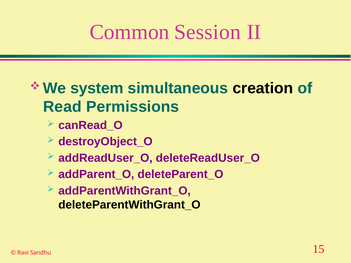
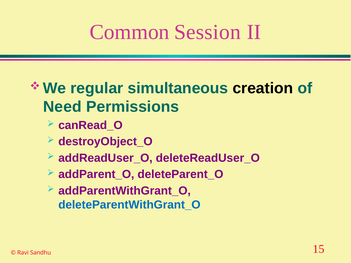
system: system -> regular
Read: Read -> Need
deleteParentWithGrant_O colour: black -> blue
